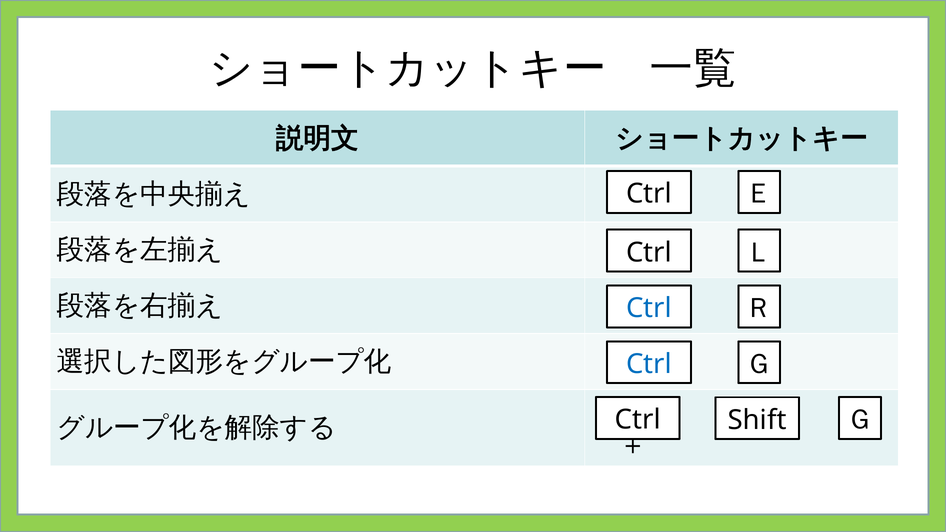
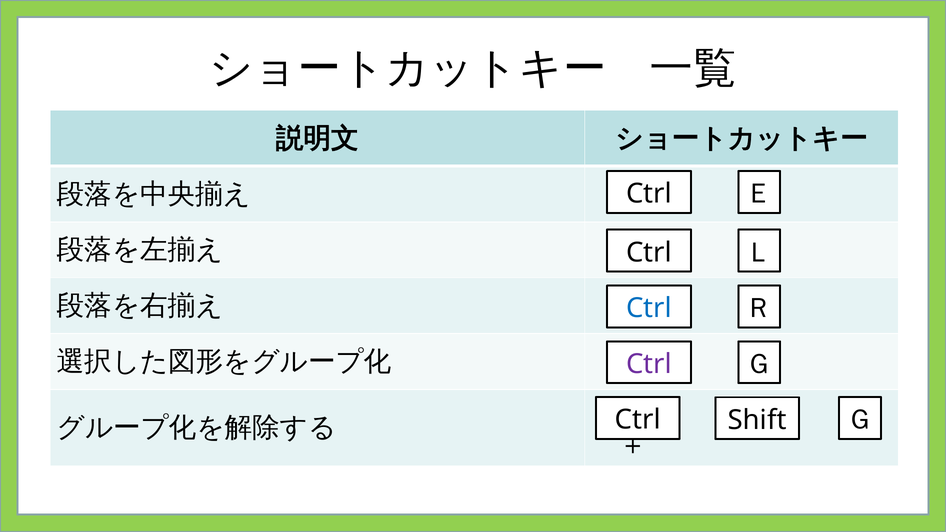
Ctrl at (649, 364) colour: blue -> purple
